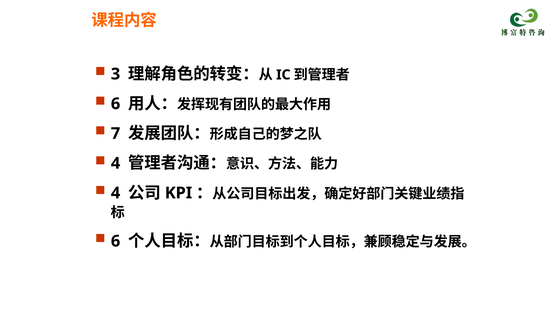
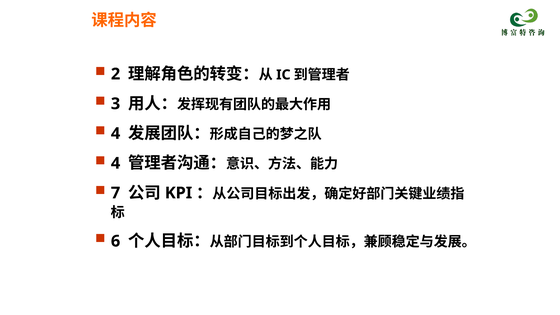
3: 3 -> 2
6 at (116, 104): 6 -> 3
7 at (116, 133): 7 -> 4
4 at (116, 193): 4 -> 7
